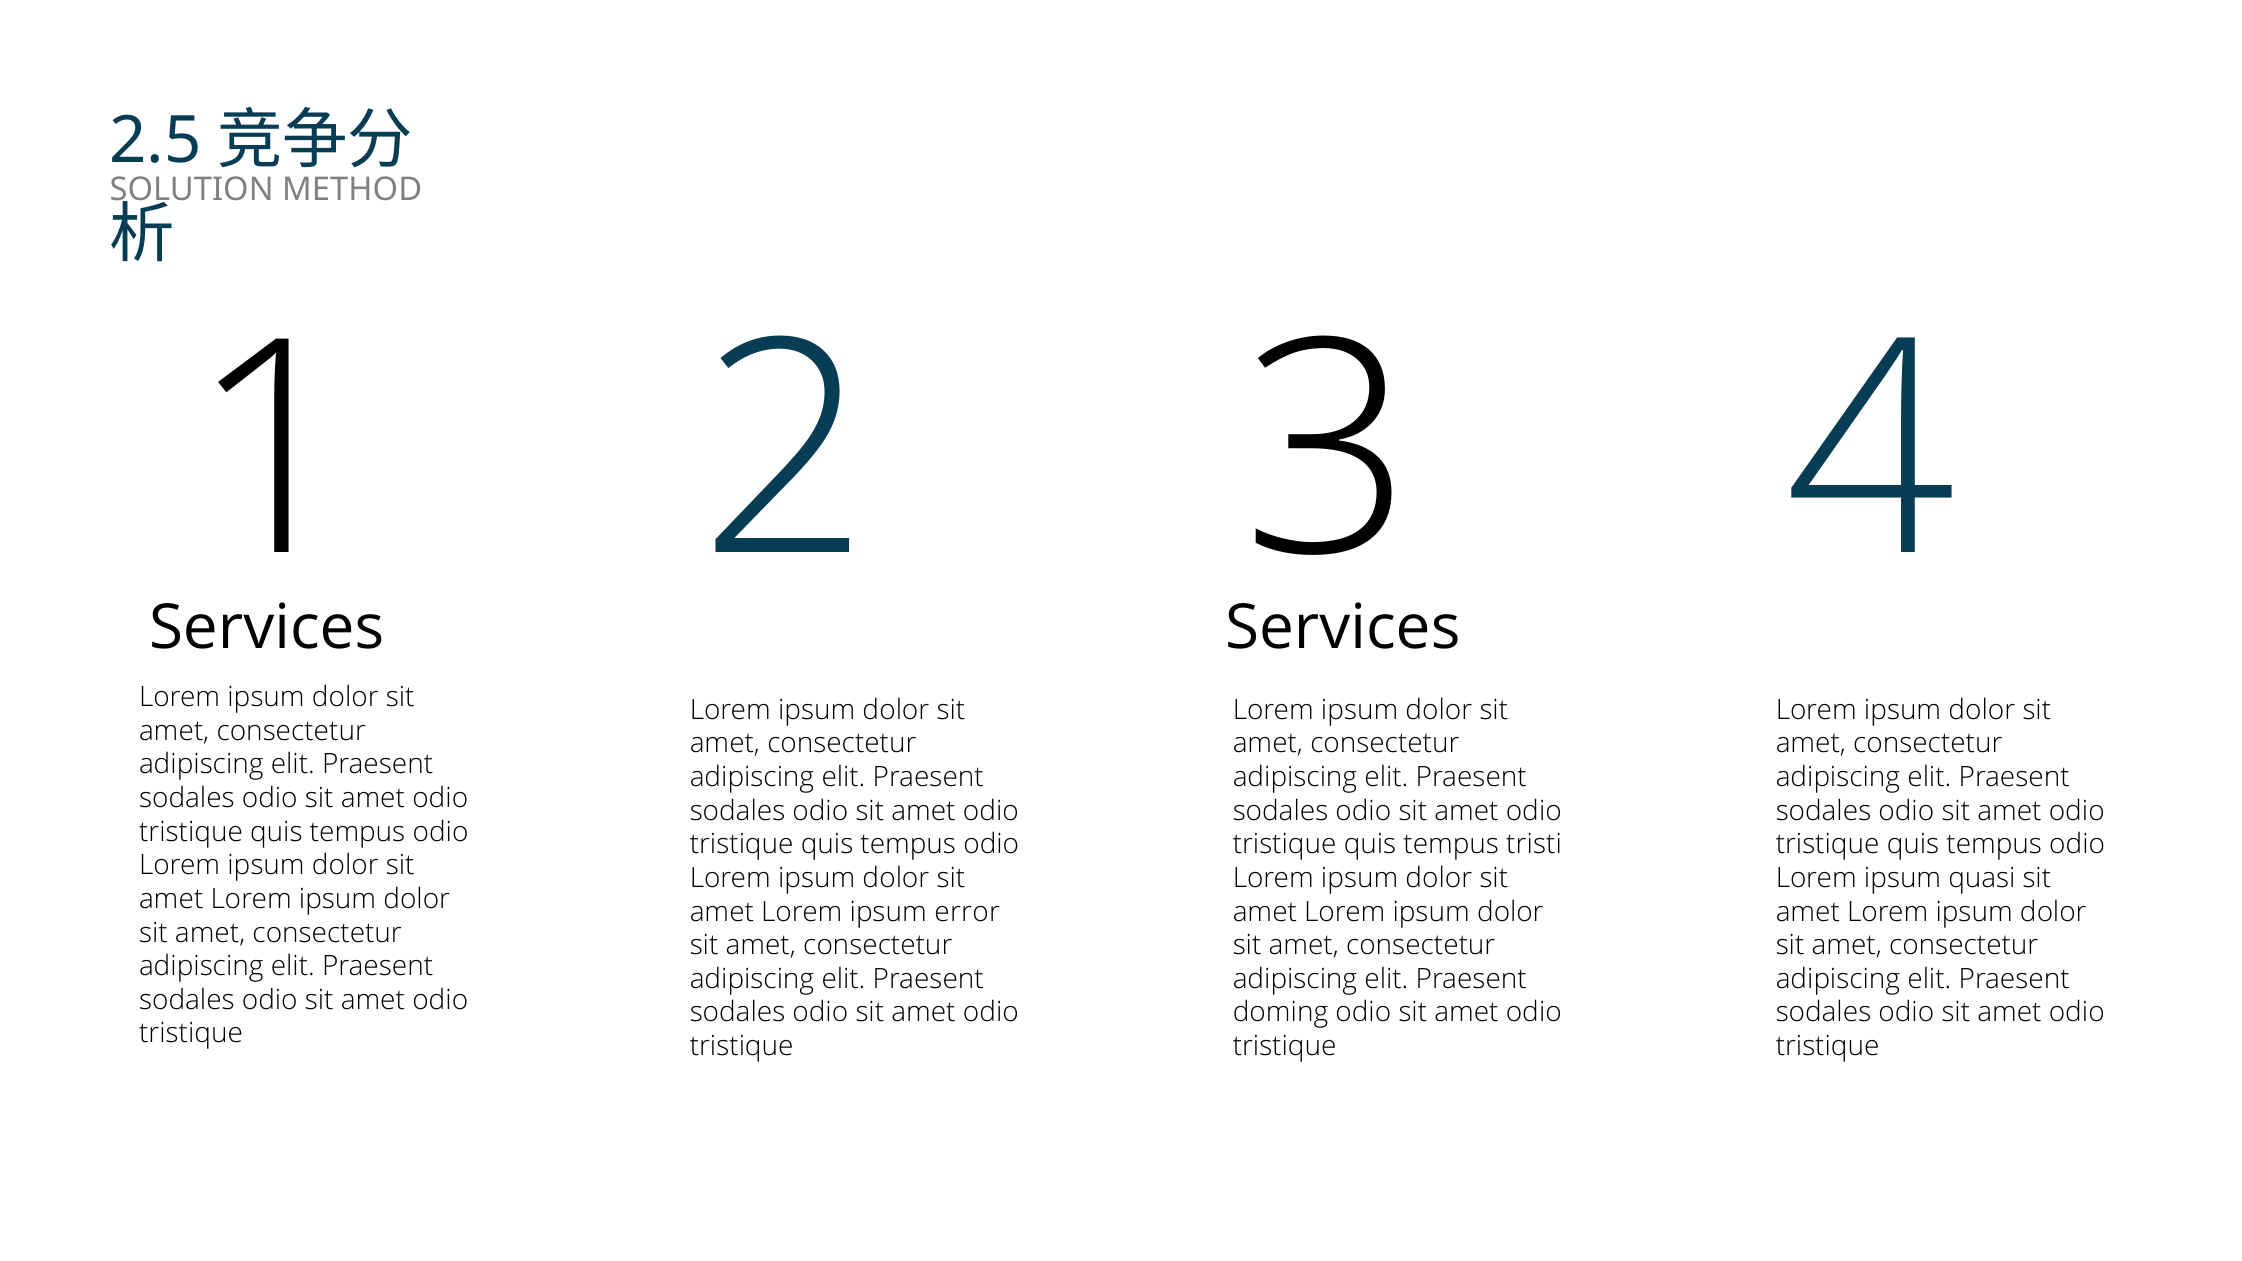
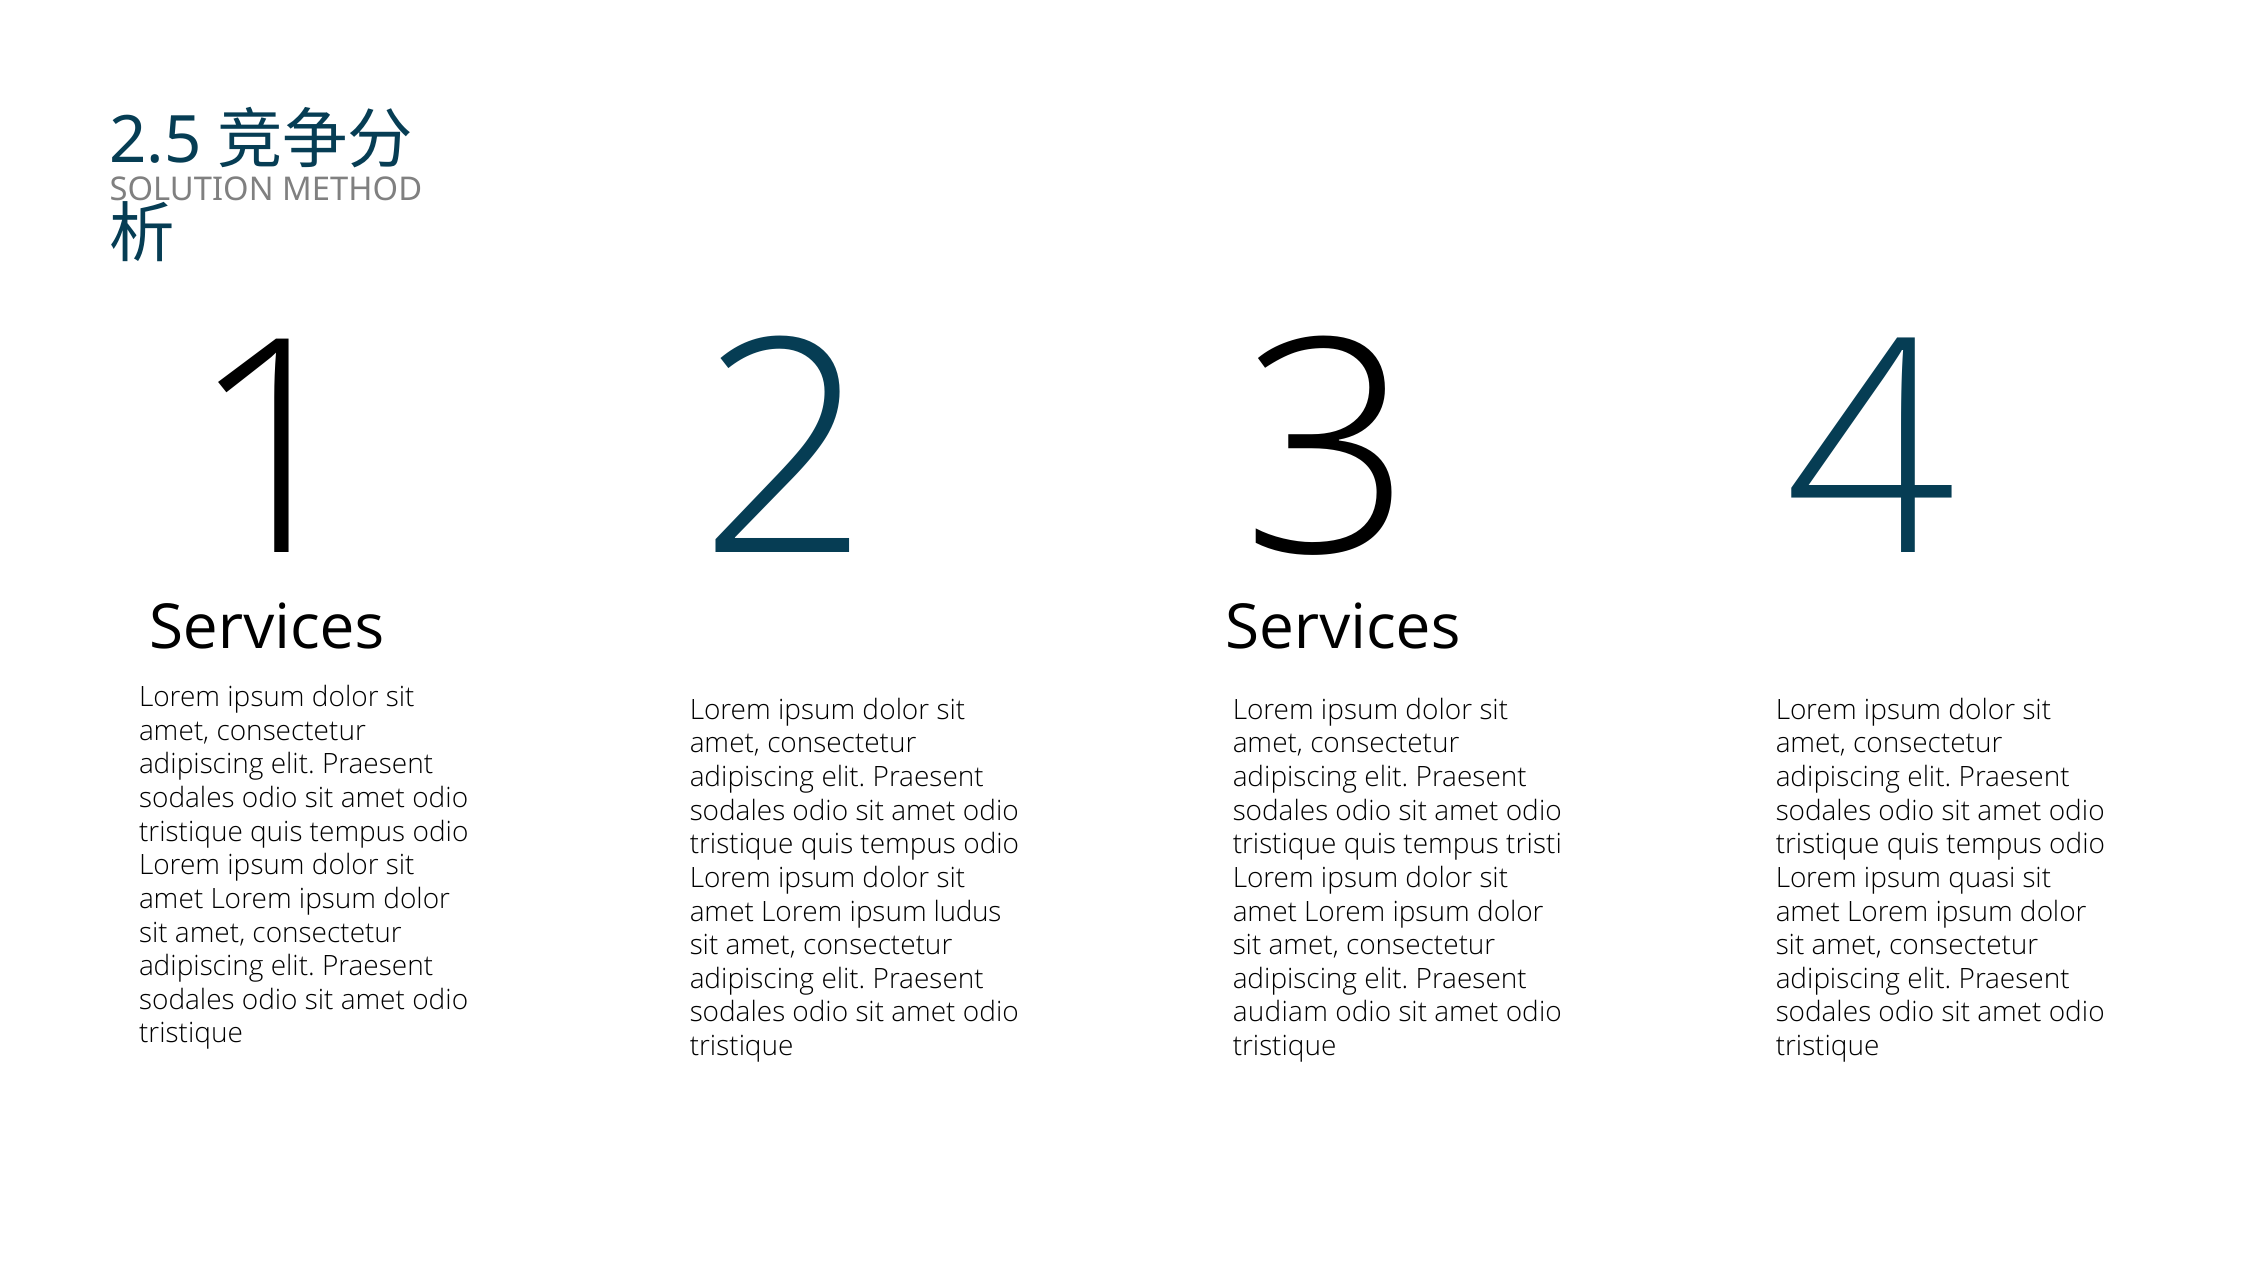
error: error -> ludus
doming: doming -> audiam
